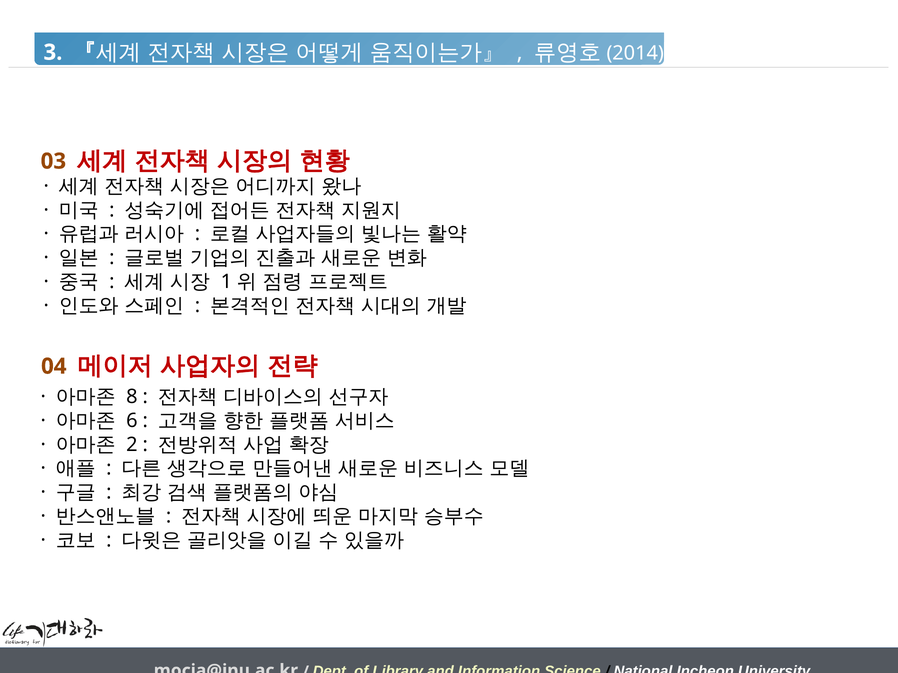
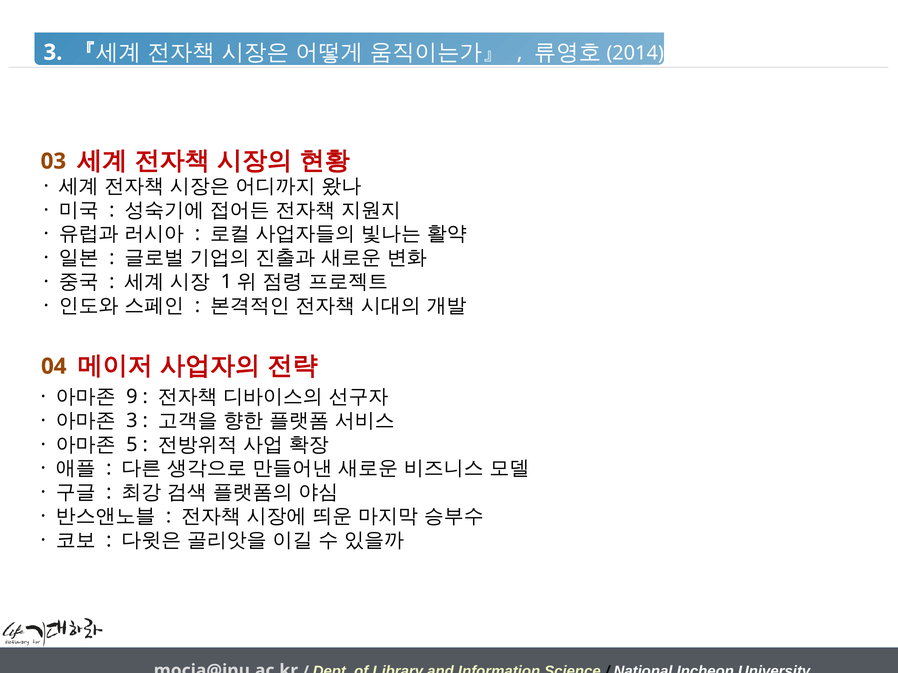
8: 8 -> 9
6 at (132, 421): 6 -> 3
2: 2 -> 5
